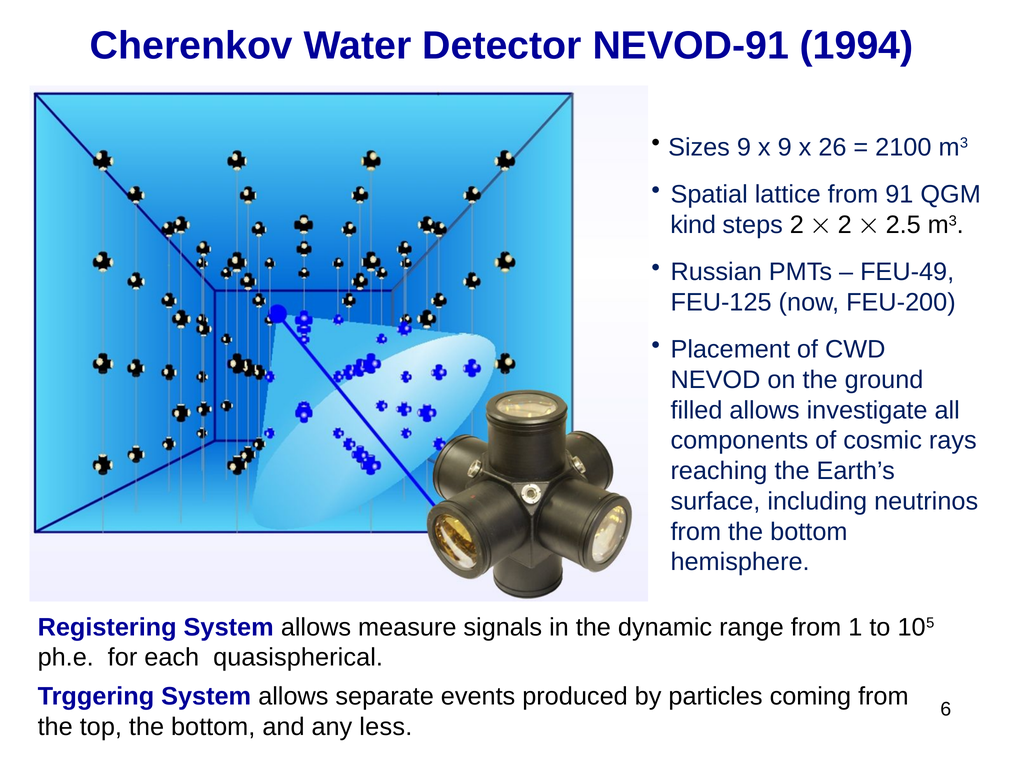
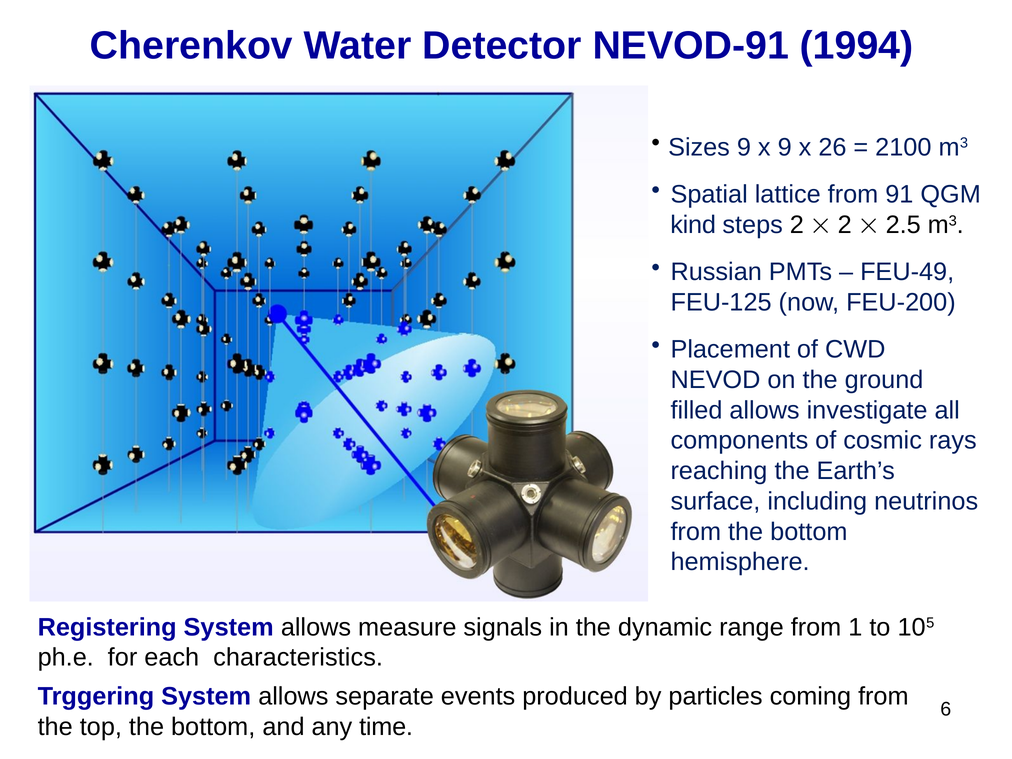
quasispherical: quasispherical -> characteristics
less: less -> time
